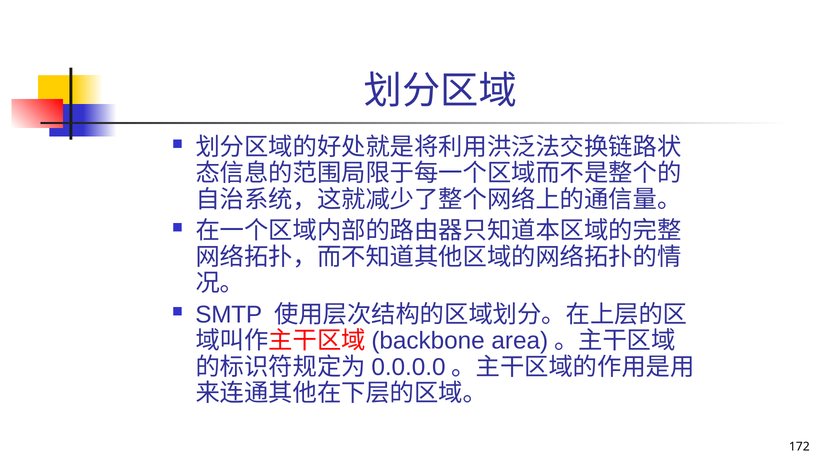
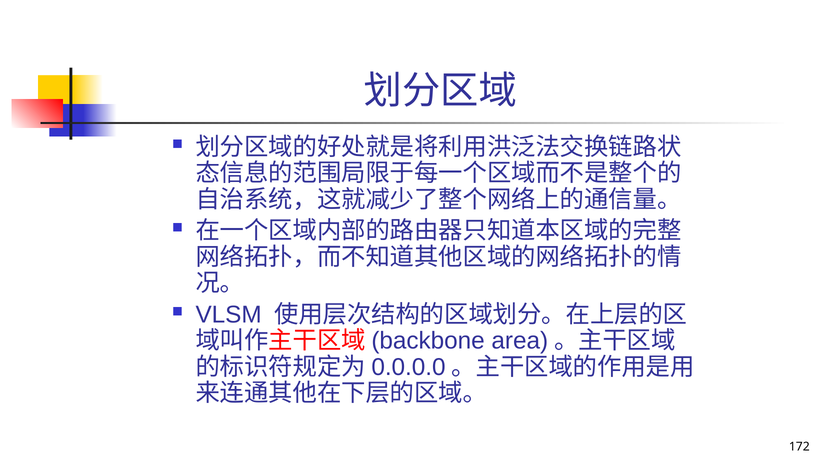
SMTP: SMTP -> VLSM
